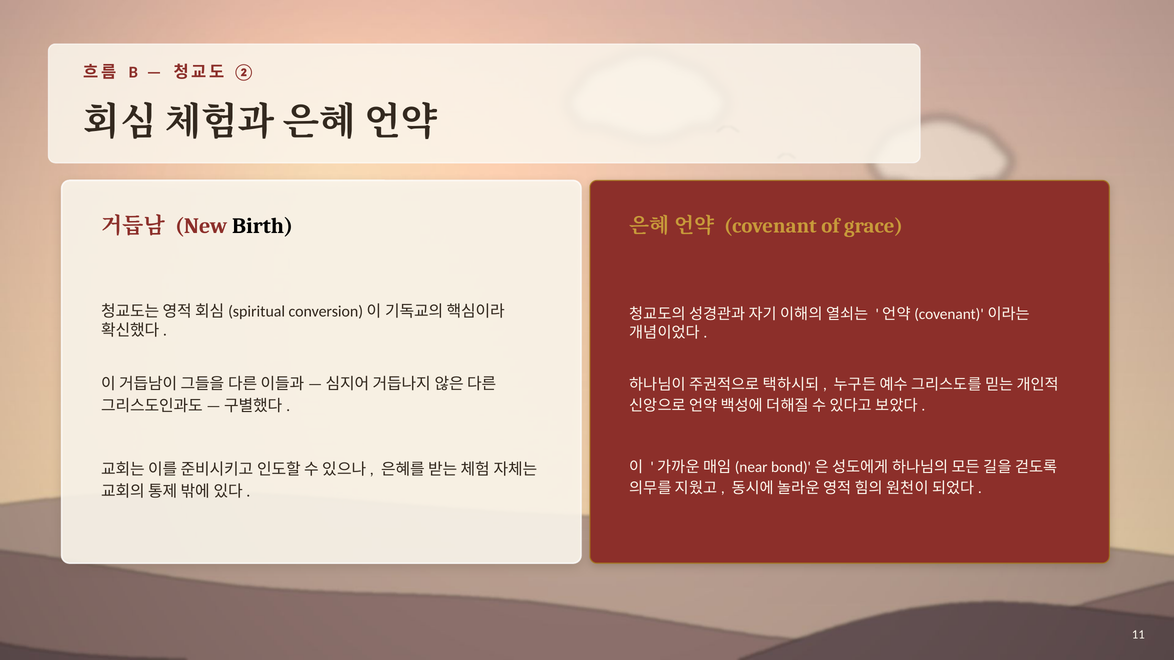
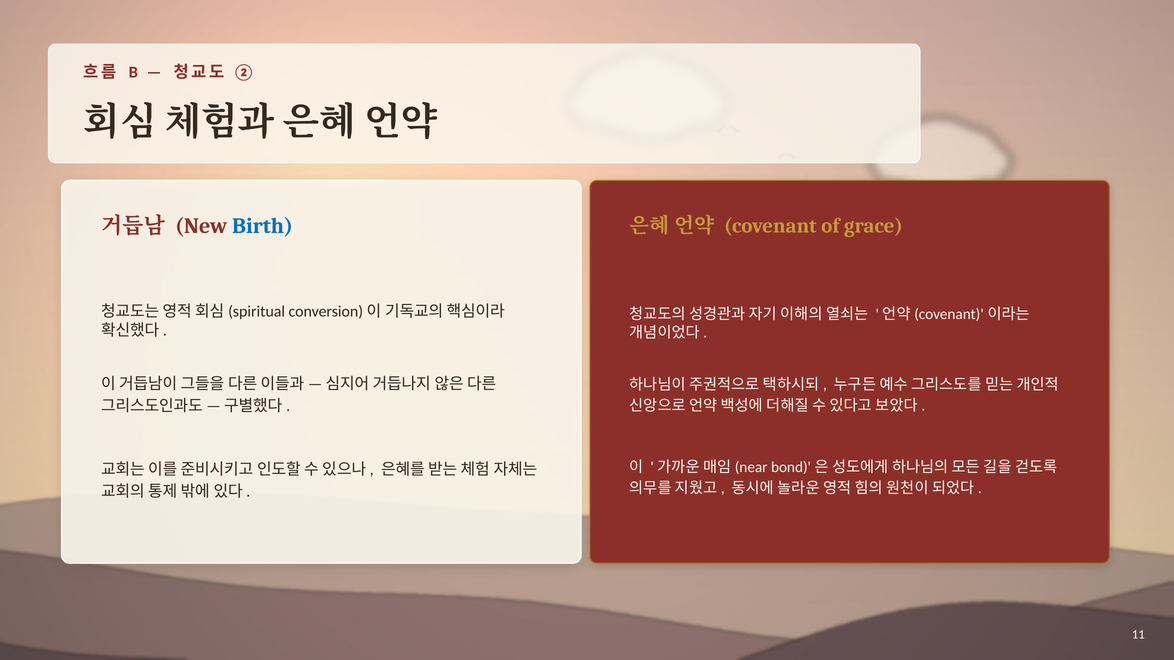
Birth colour: black -> blue
